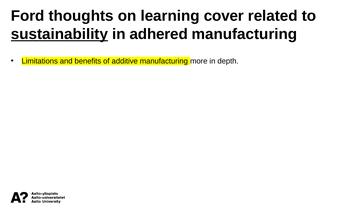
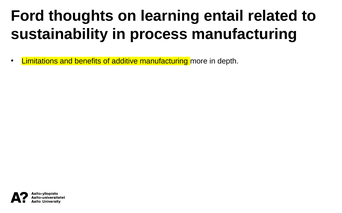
cover: cover -> entail
sustainability underline: present -> none
adhered: adhered -> process
